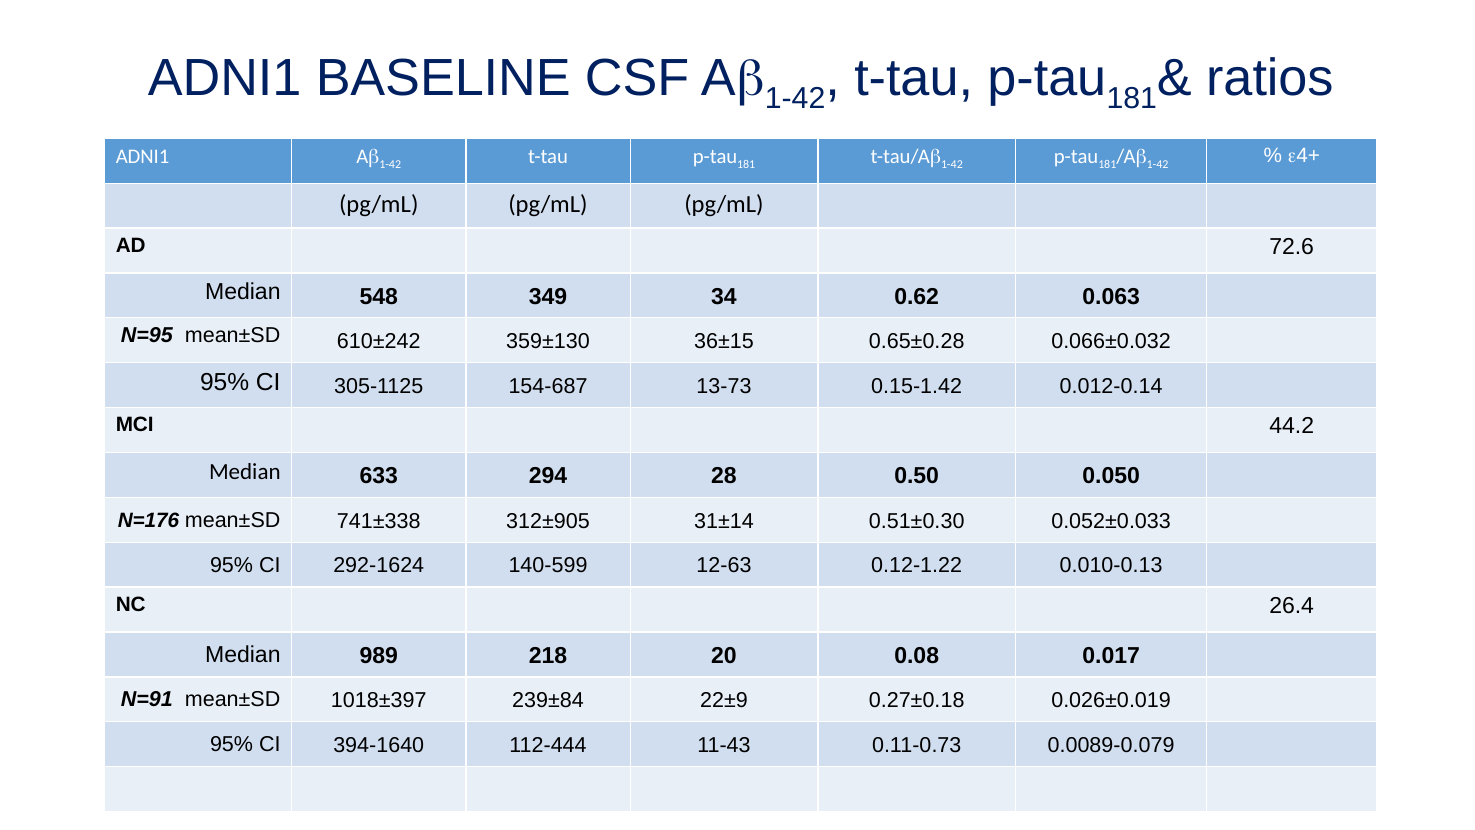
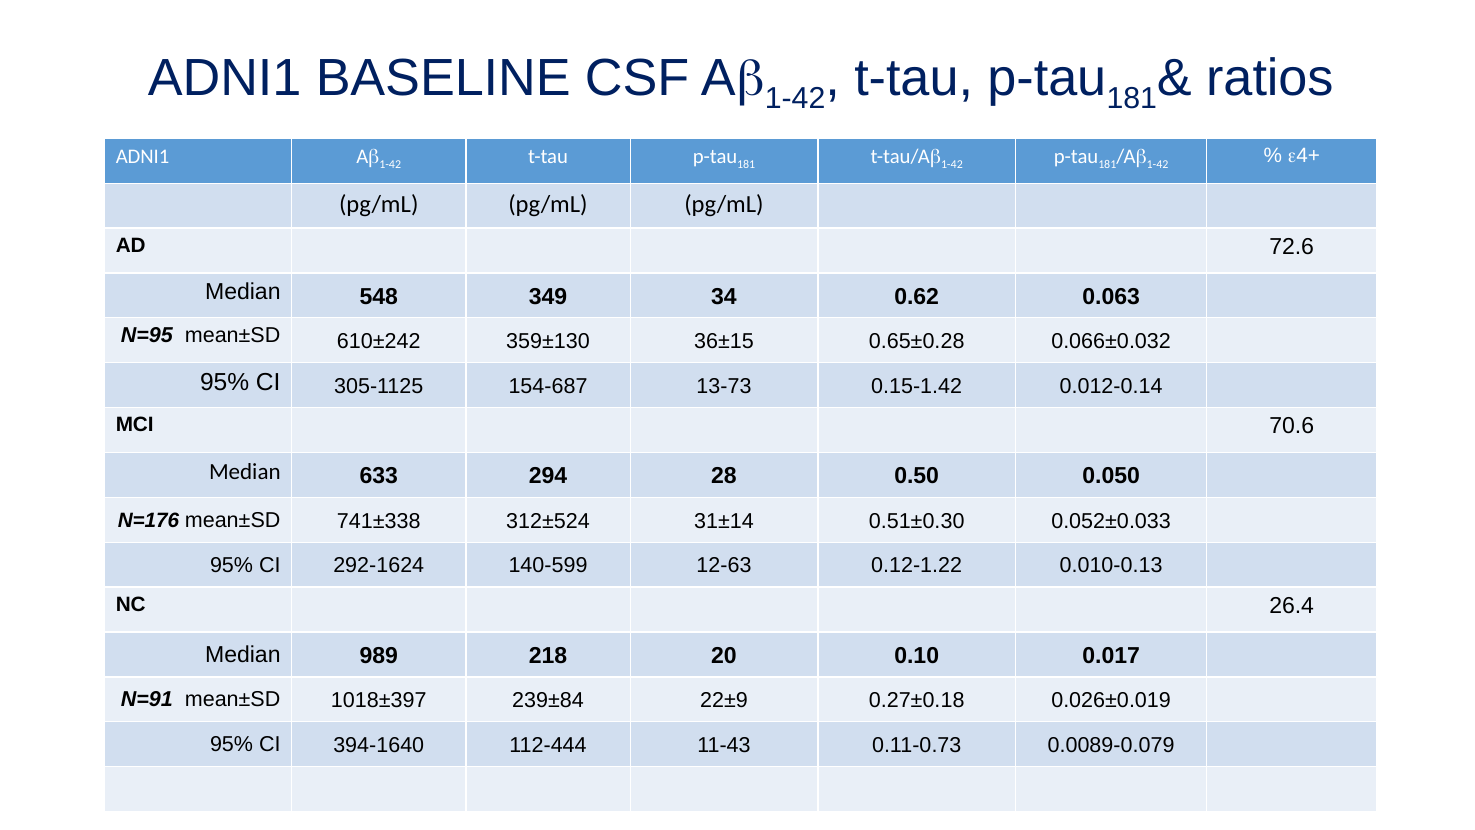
44.2: 44.2 -> 70.6
312±905: 312±905 -> 312±524
0.08: 0.08 -> 0.10
